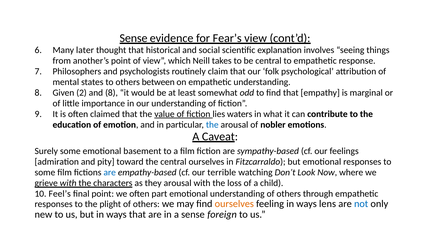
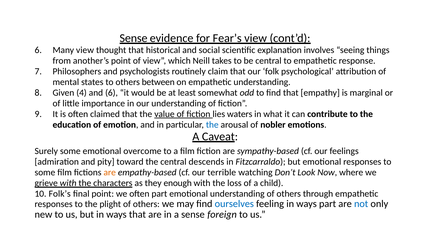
Many later: later -> view
2: 2 -> 4
and 8: 8 -> 6
basement: basement -> overcome
central ourselves: ourselves -> descends
are at (110, 173) colour: blue -> orange
they arousal: arousal -> enough
Feel’s: Feel’s -> Folk’s
ourselves at (234, 204) colour: orange -> blue
ways lens: lens -> part
